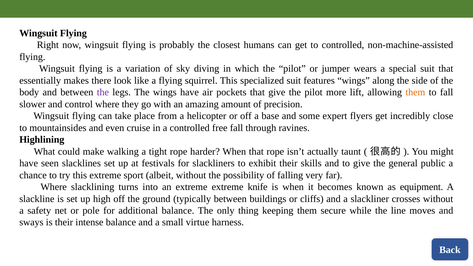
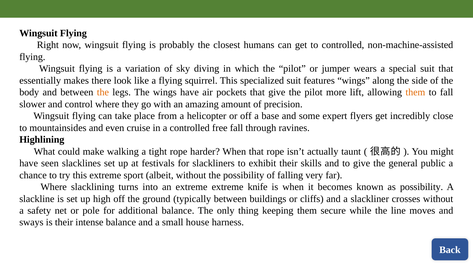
the at (103, 92) colour: purple -> orange
as equipment: equipment -> possibility
virtue: virtue -> house
